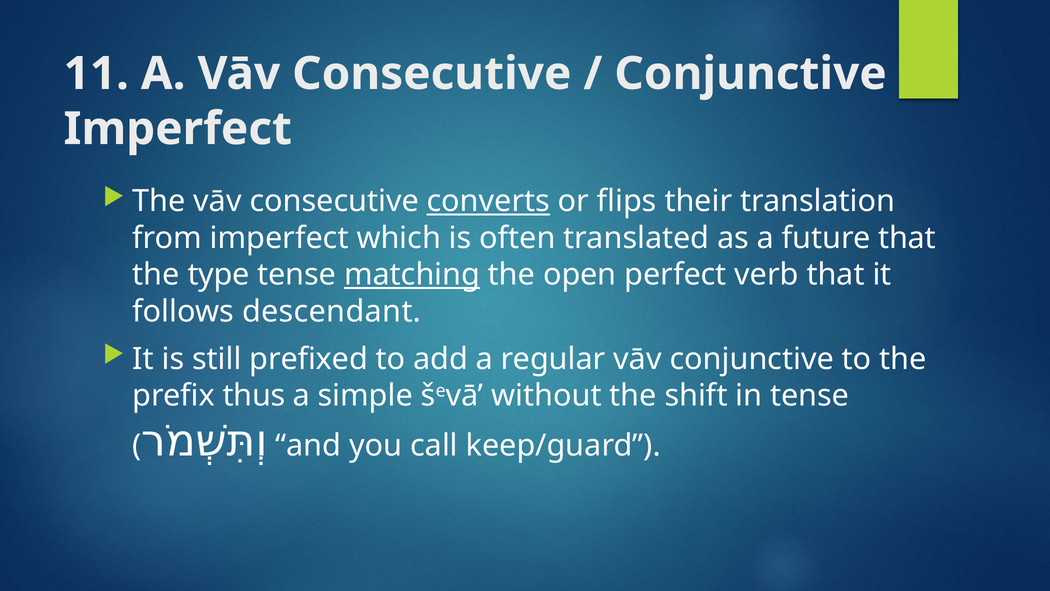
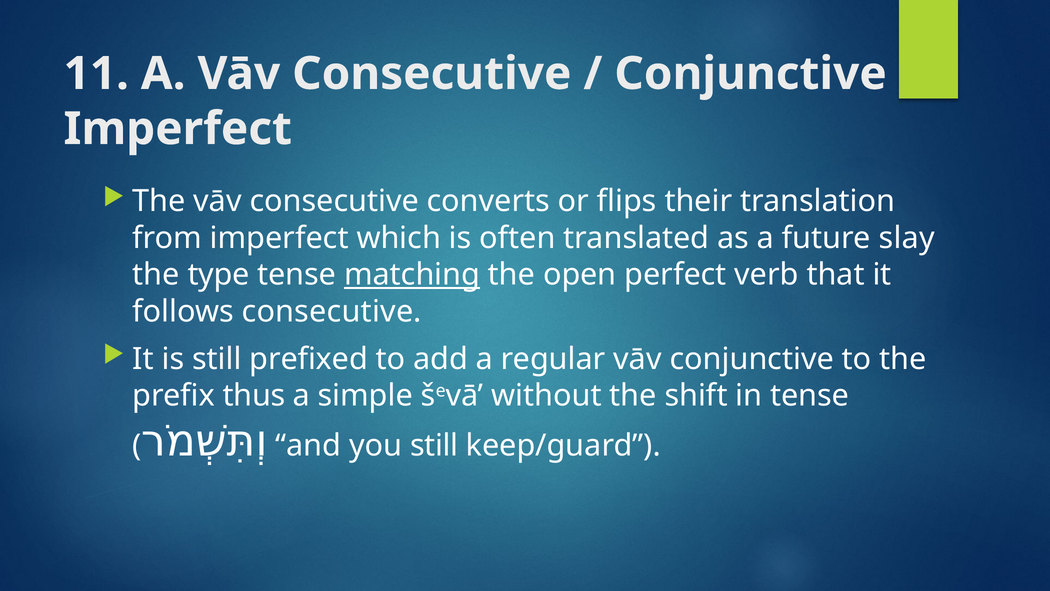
converts underline: present -> none
future that: that -> slay
follows descendant: descendant -> consecutive
you call: call -> still
